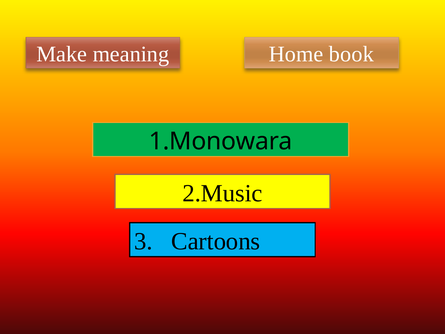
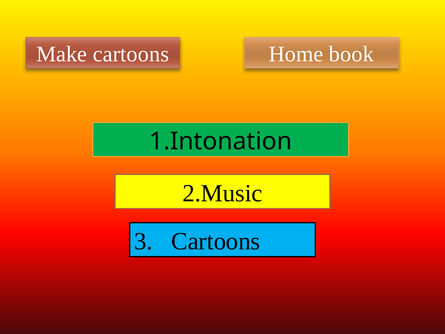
Make meaning: meaning -> cartoons
1.Monowara: 1.Monowara -> 1.Intonation
